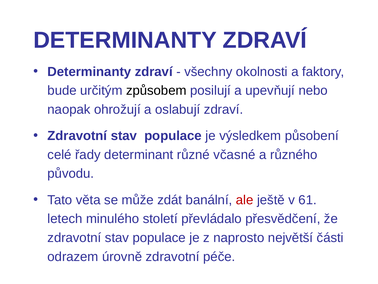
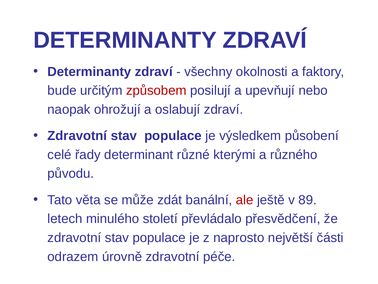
způsobem colour: black -> red
včasné: včasné -> kterými
61: 61 -> 89
